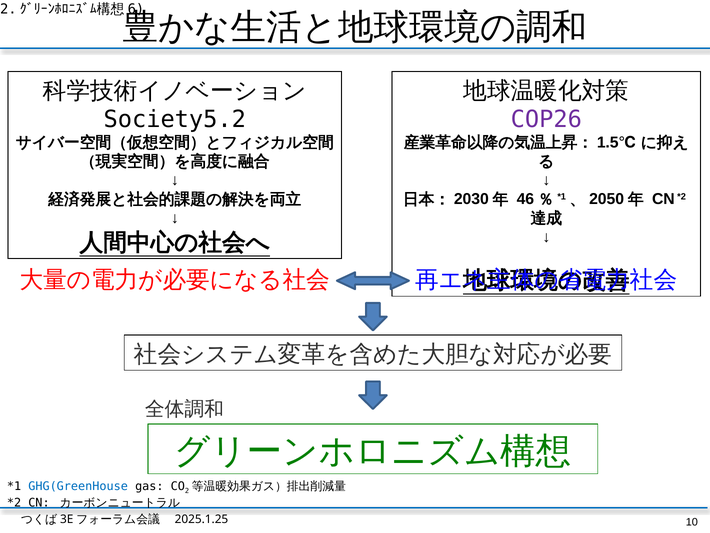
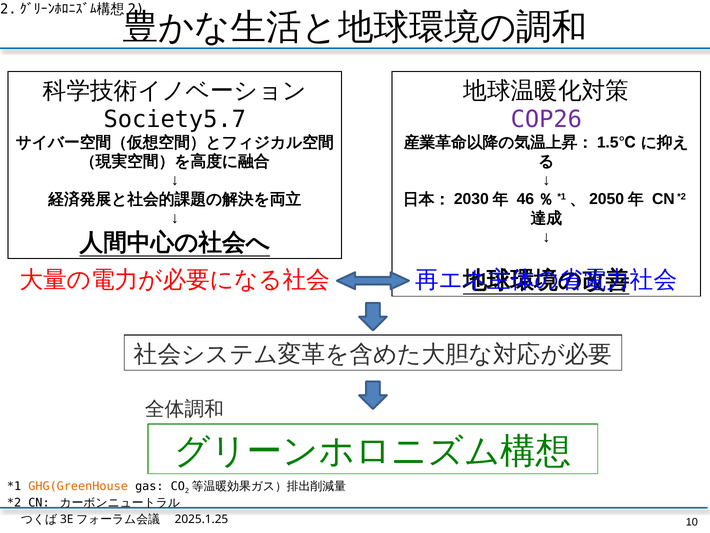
6 at (136, 9): 6 -> 2
Society5.2: Society5.2 -> Society5.7
GHG(GreenHouse colour: blue -> orange
